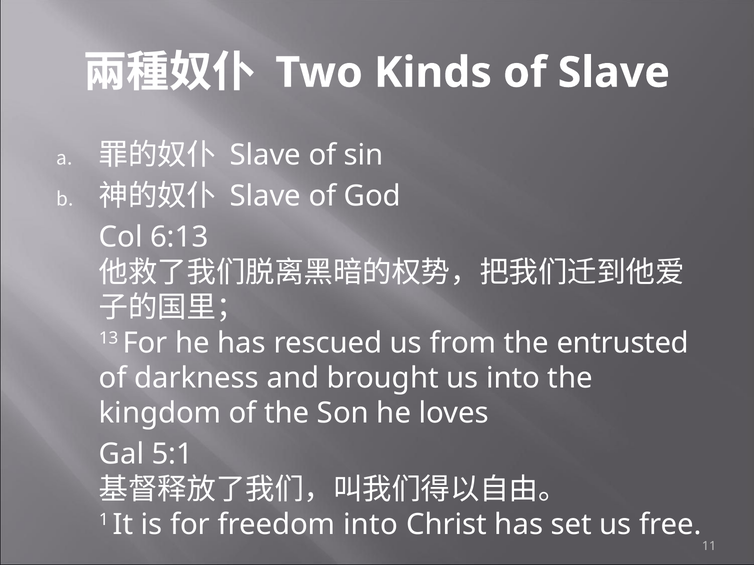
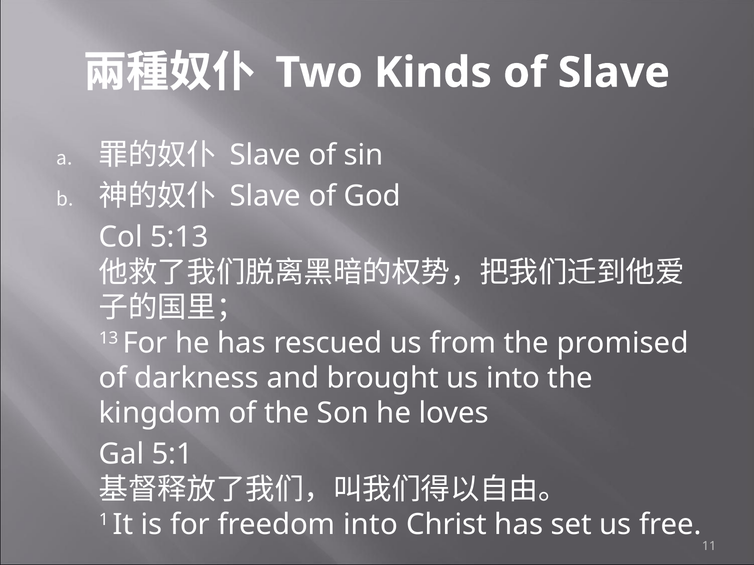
6:13: 6:13 -> 5:13
entrusted: entrusted -> promised
